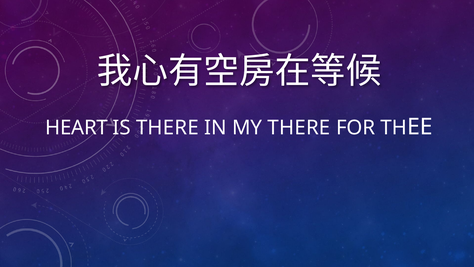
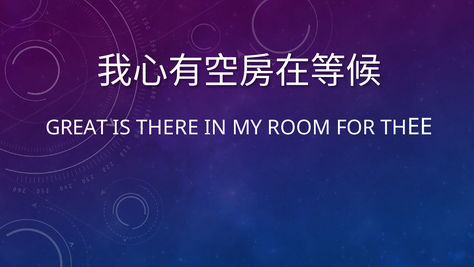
HEART: HEART -> GREAT
MY THERE: THERE -> ROOM
